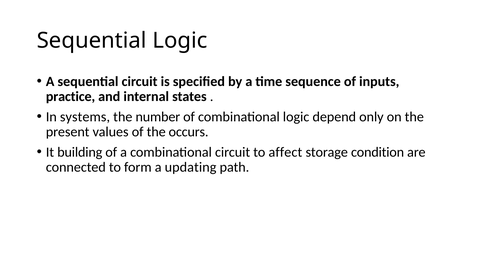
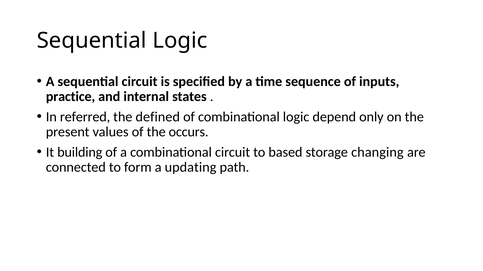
systems: systems -> referred
number: number -> defined
affect: affect -> based
condition: condition -> changing
